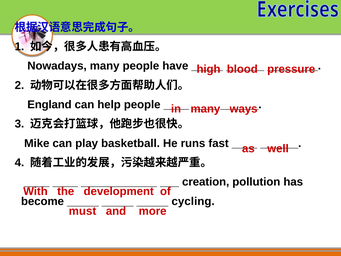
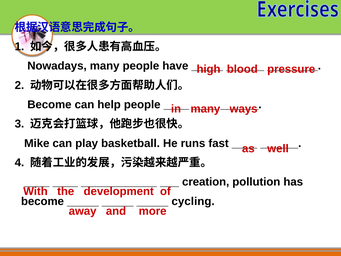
England at (49, 105): England -> Become
must: must -> away
